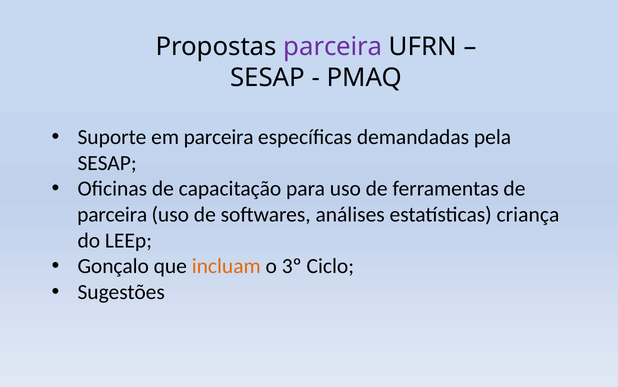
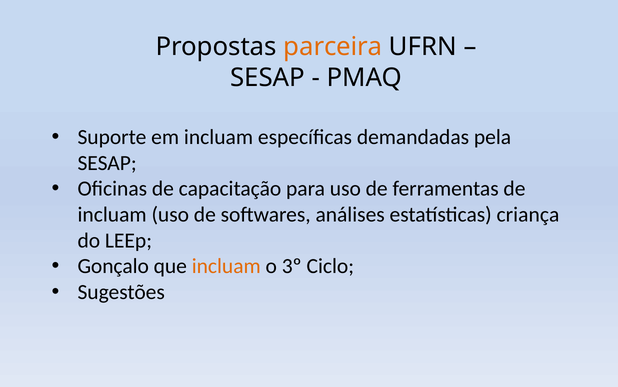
parceira at (333, 47) colour: purple -> orange
em parceira: parceira -> incluam
parceira at (112, 215): parceira -> incluam
